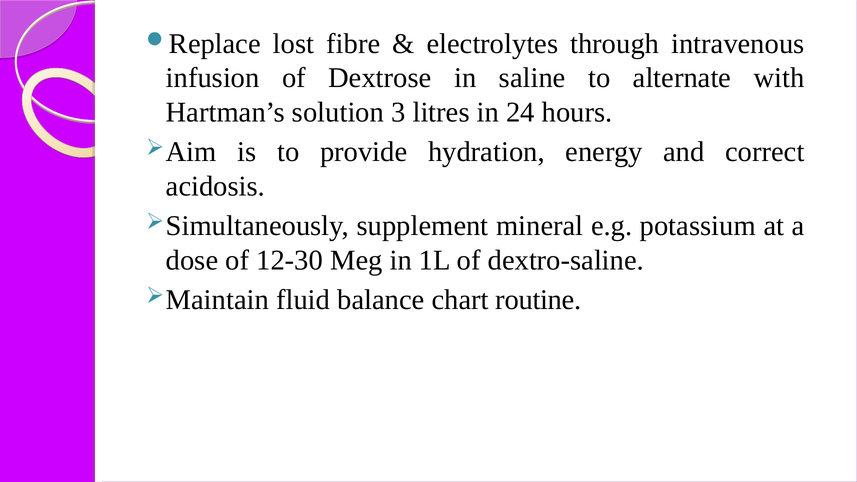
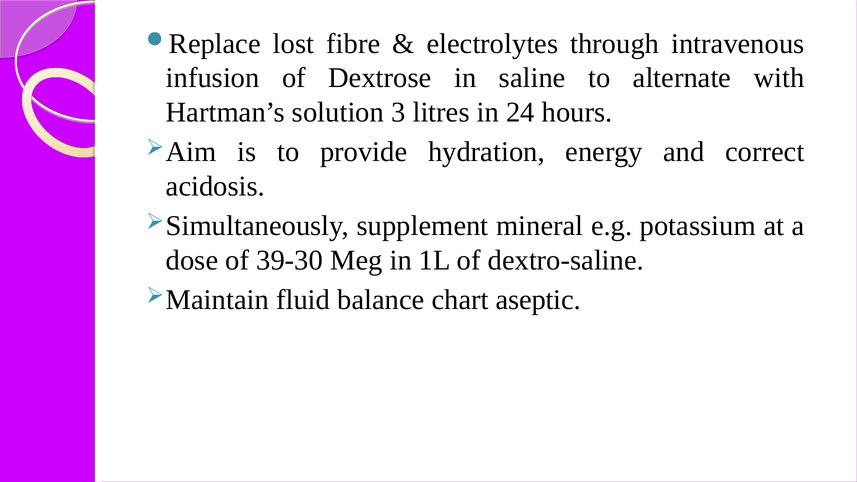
12-30: 12-30 -> 39-30
routine: routine -> aseptic
